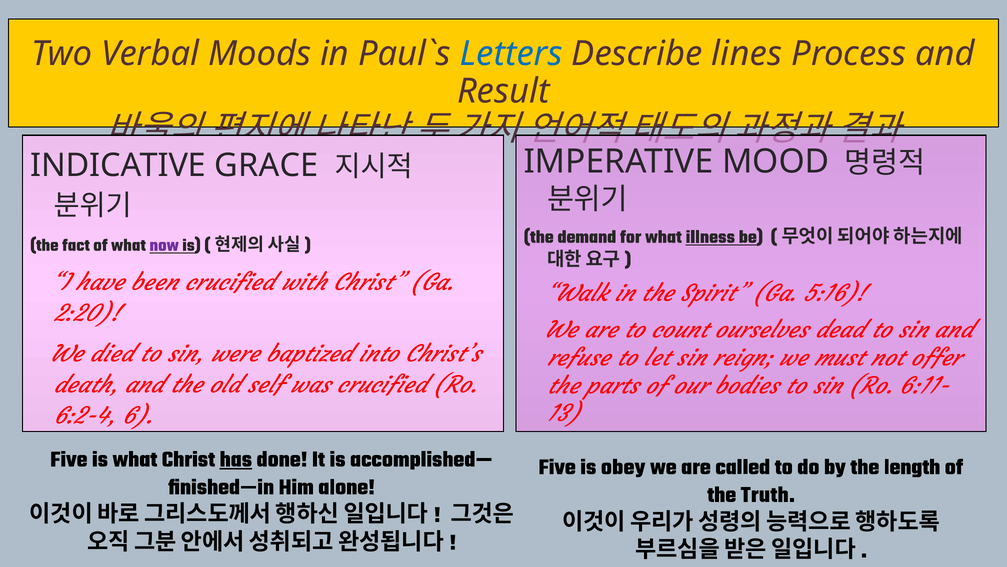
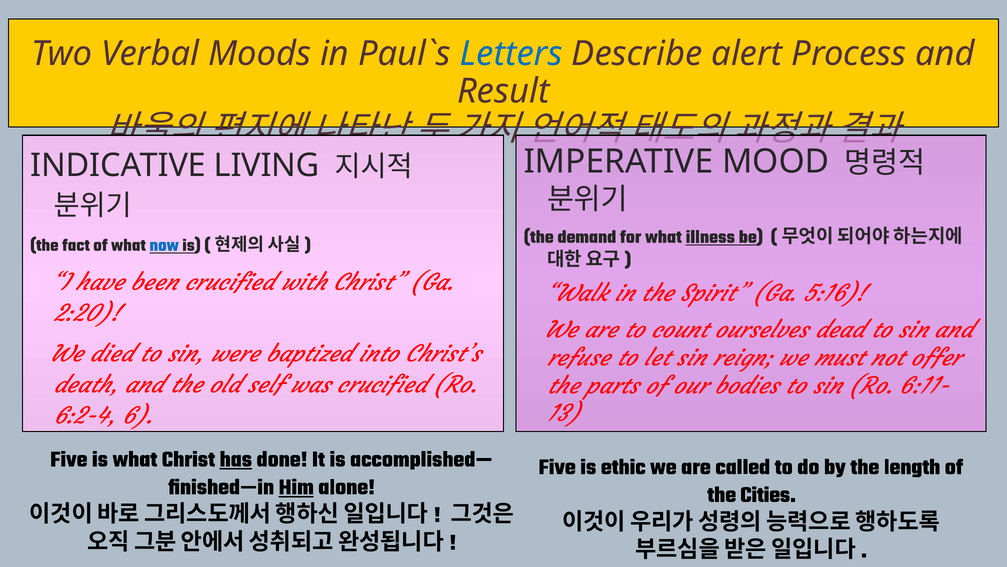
lines: lines -> alert
GRACE: GRACE -> LIVING
now colour: purple -> blue
obey: obey -> ethic
Him underline: none -> present
Truth: Truth -> Cities
